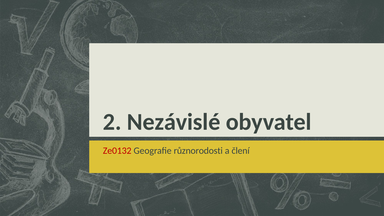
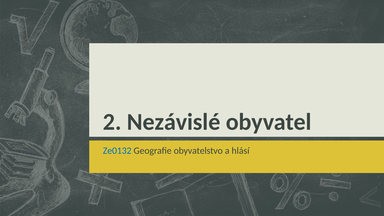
Ze0132 colour: red -> blue
různorodosti: různorodosti -> obyvatelstvo
člení: člení -> hlásí
